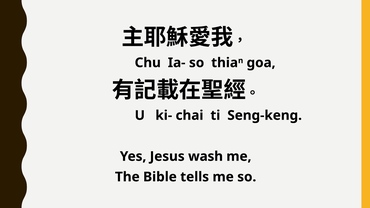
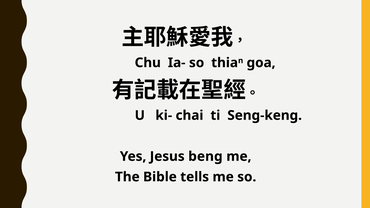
wash: wash -> beng
